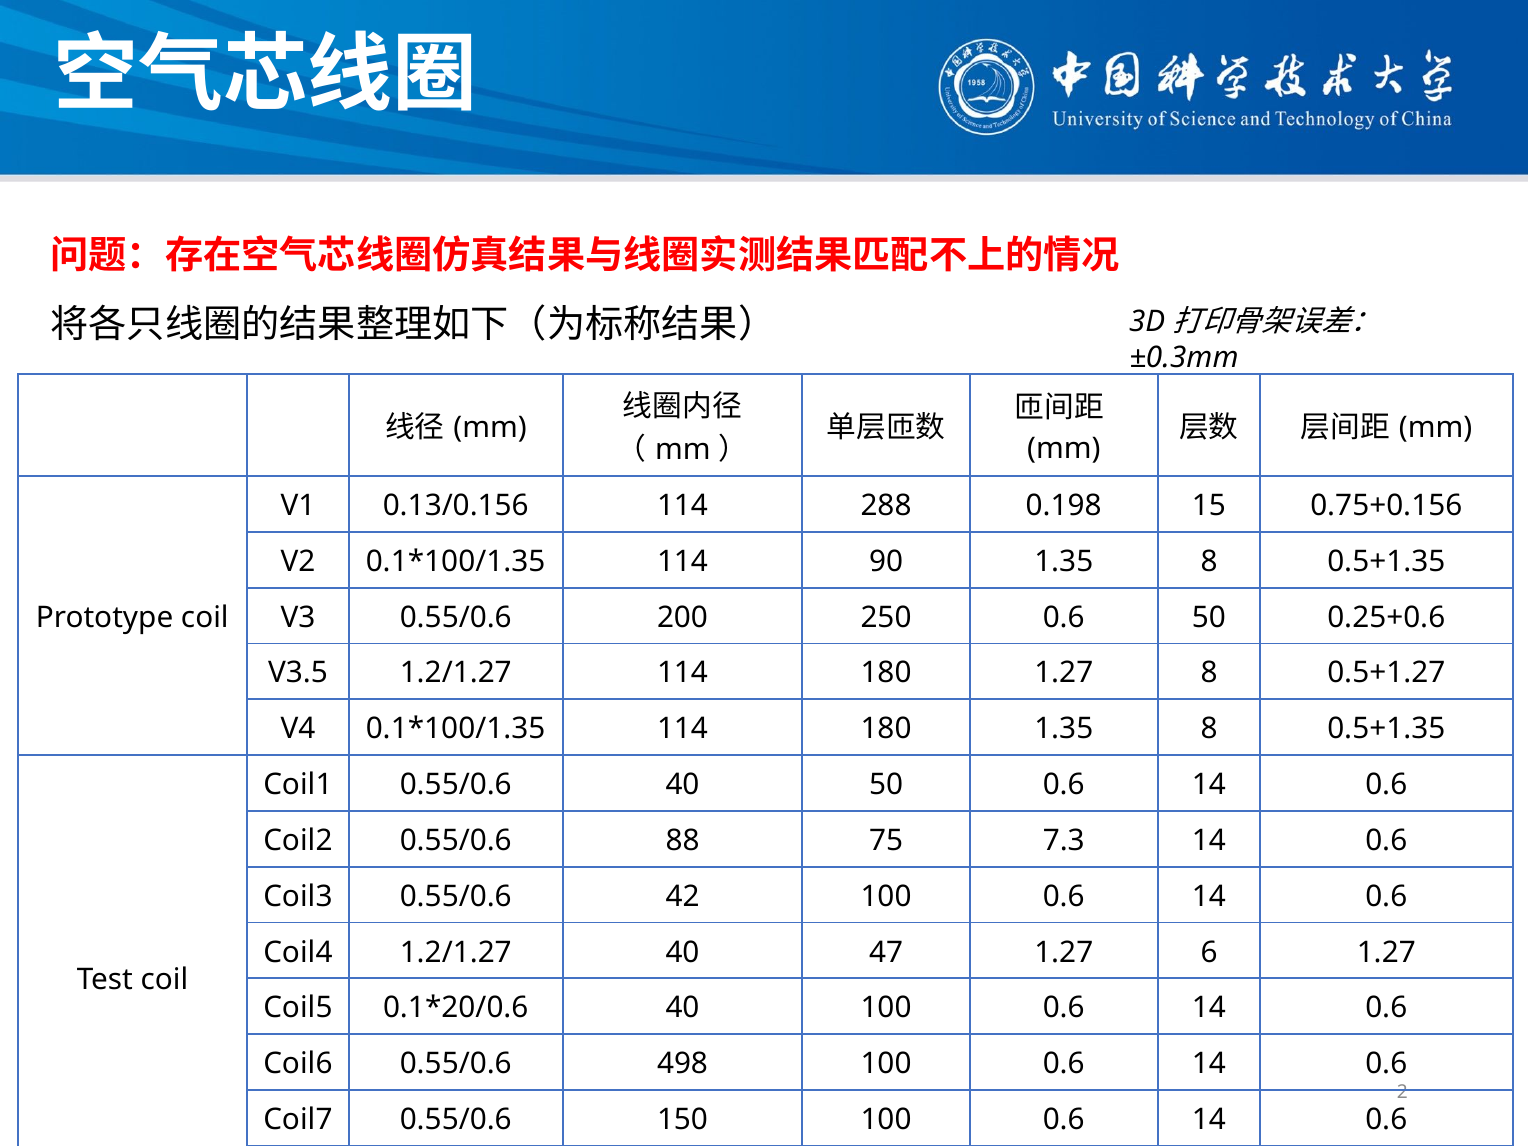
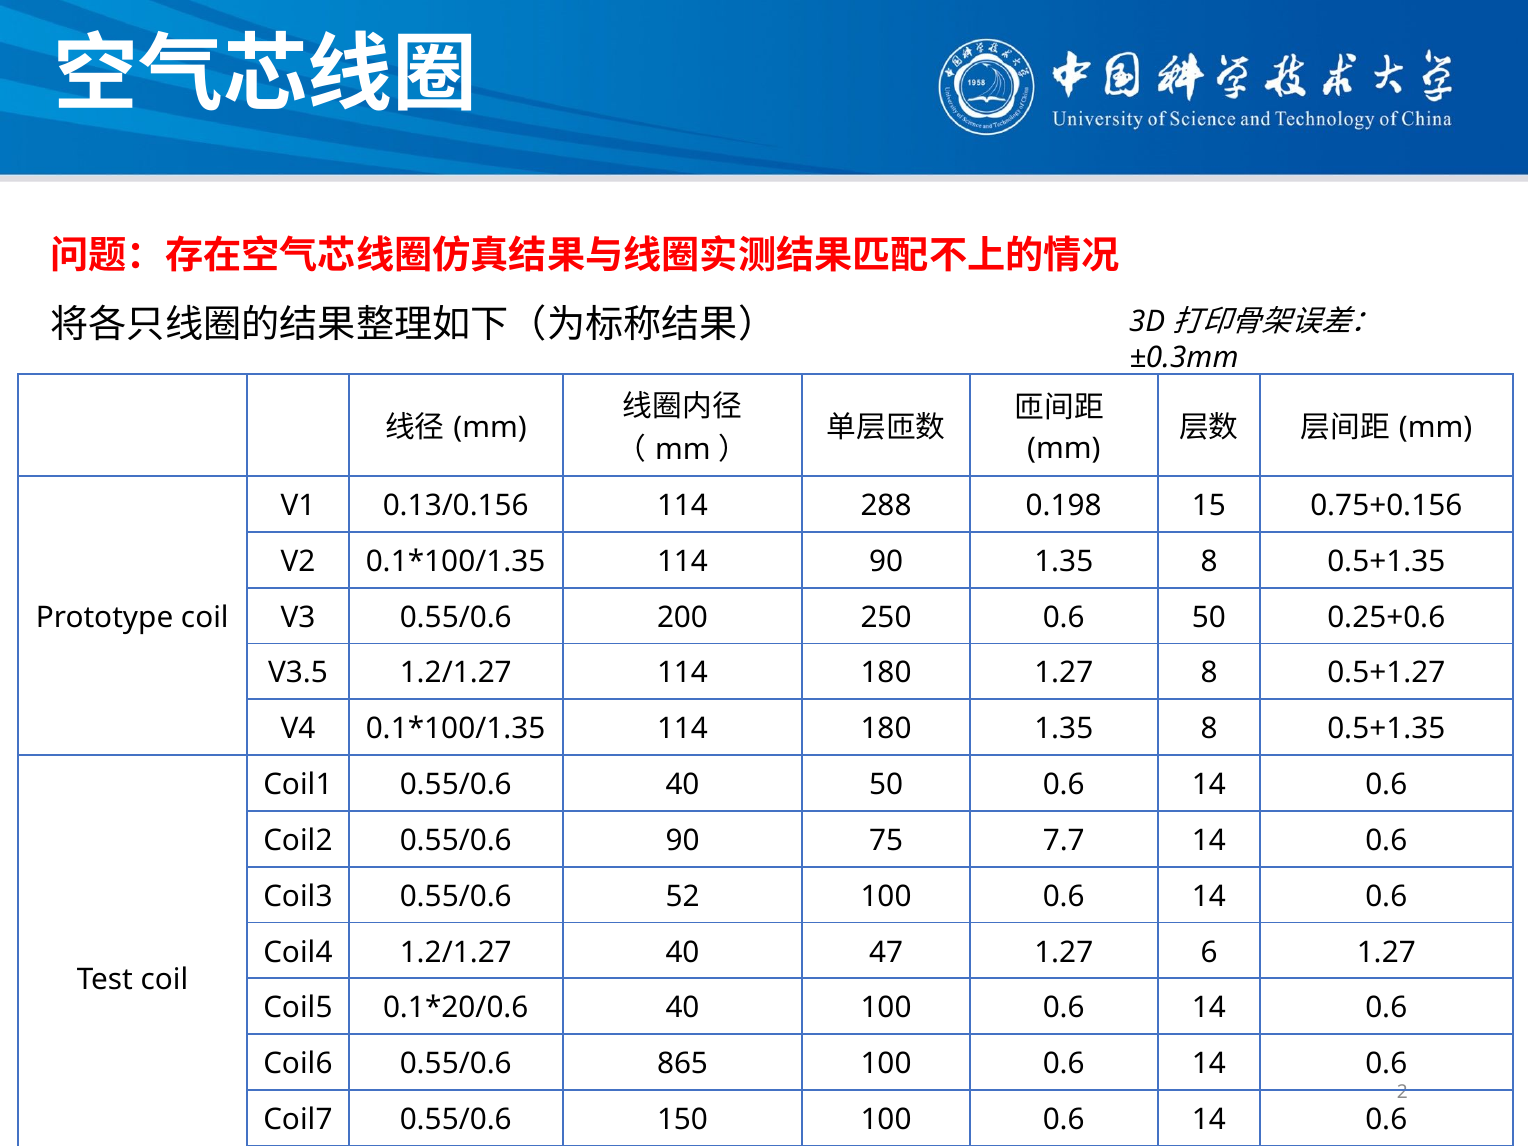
0.55/0.6 88: 88 -> 90
7.3: 7.3 -> 7.7
42: 42 -> 52
498: 498 -> 865
